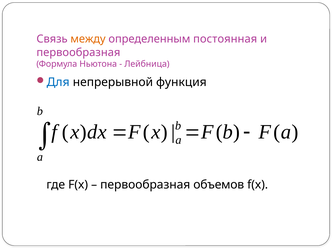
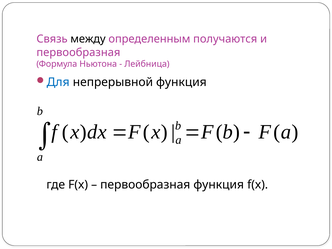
между colour: orange -> black
постоянная: постоянная -> получаются
первообразная объемов: объемов -> функция
